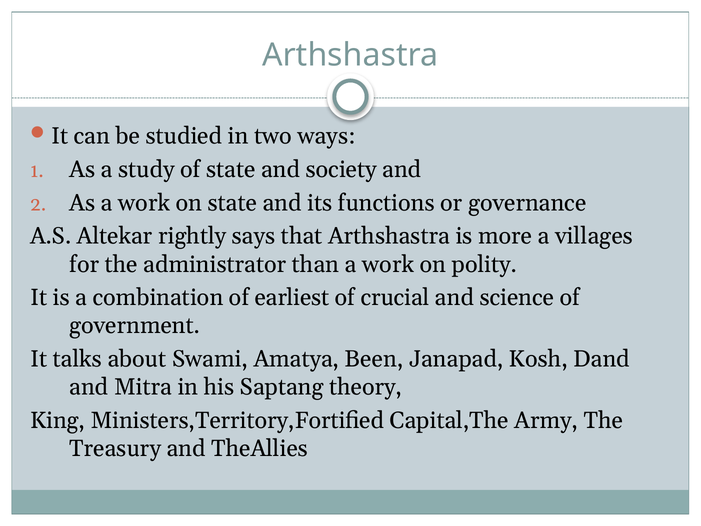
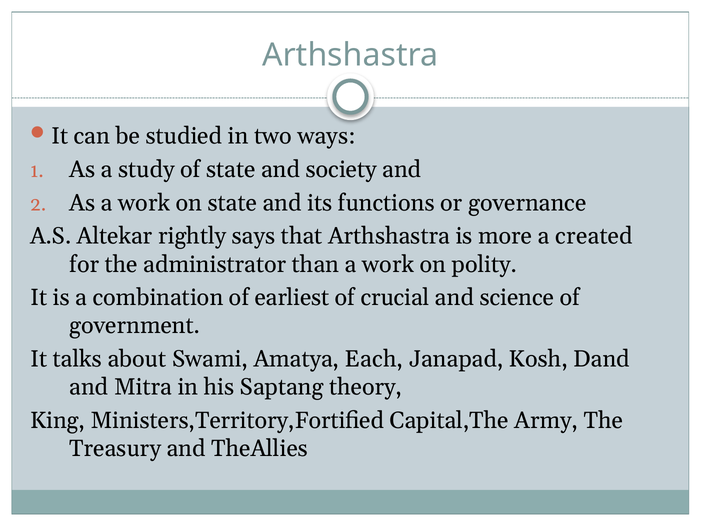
villages: villages -> created
Been: Been -> Each
